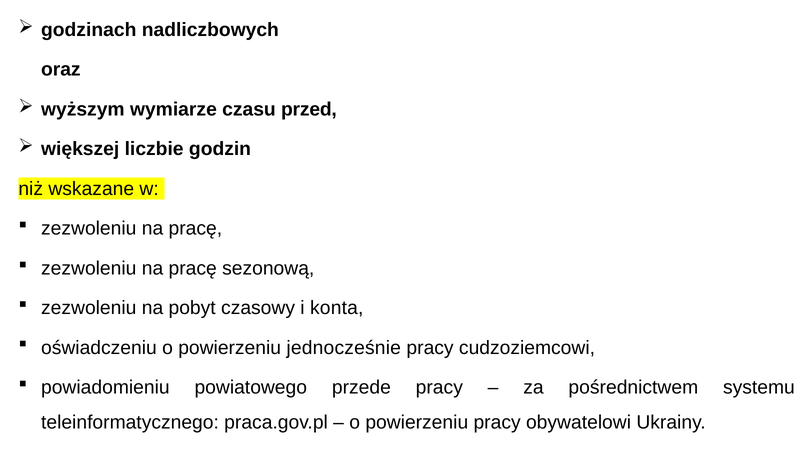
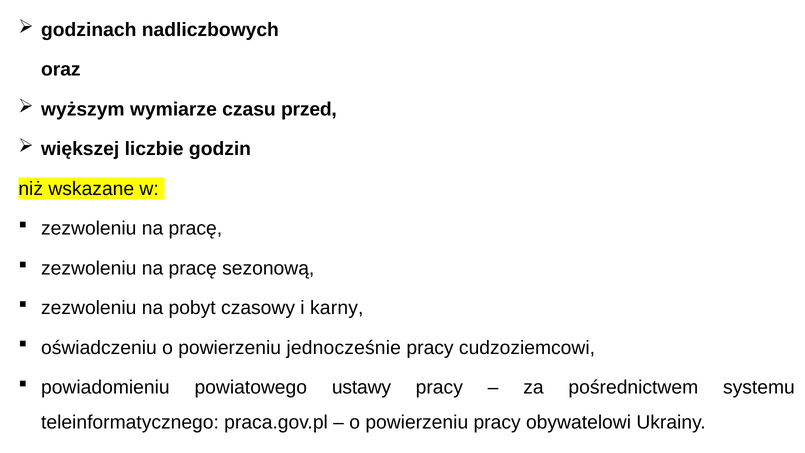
konta: konta -> karny
przede: przede -> ustawy
